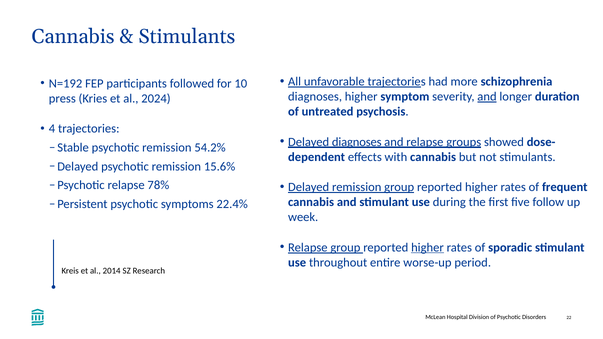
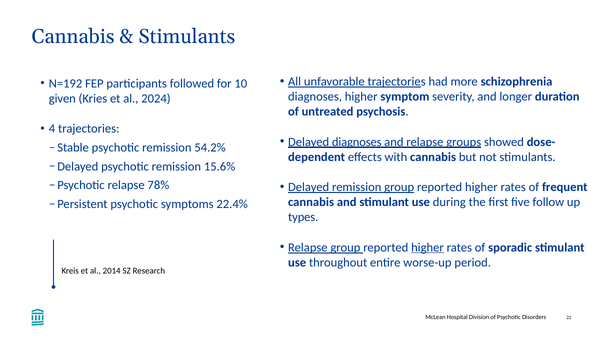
and at (487, 97) underline: present -> none
press: press -> given
week: week -> types
